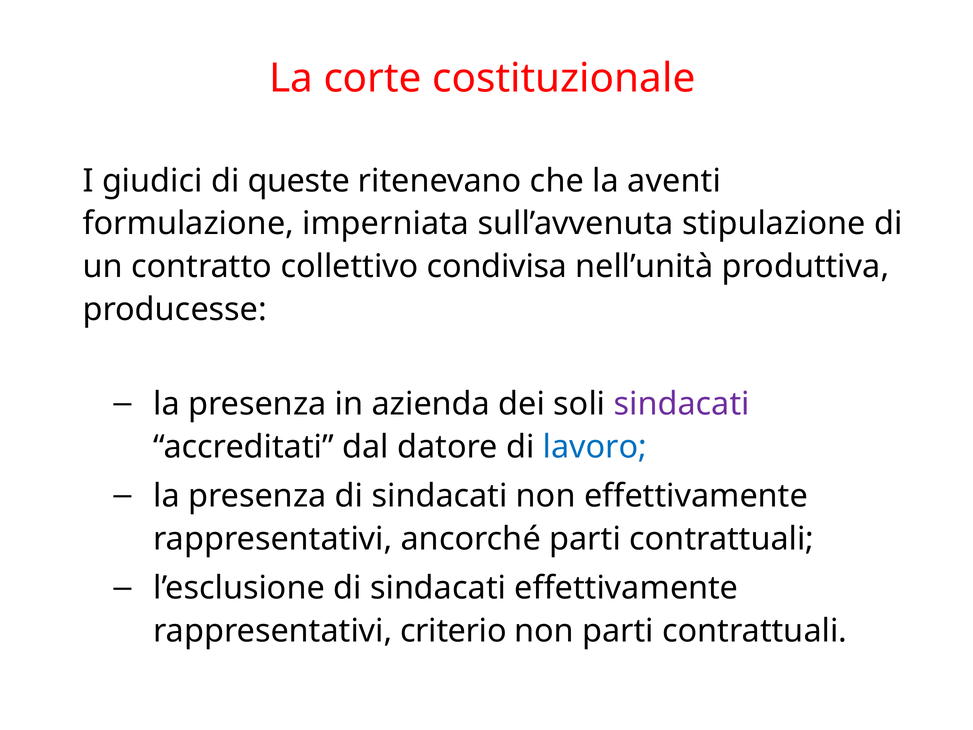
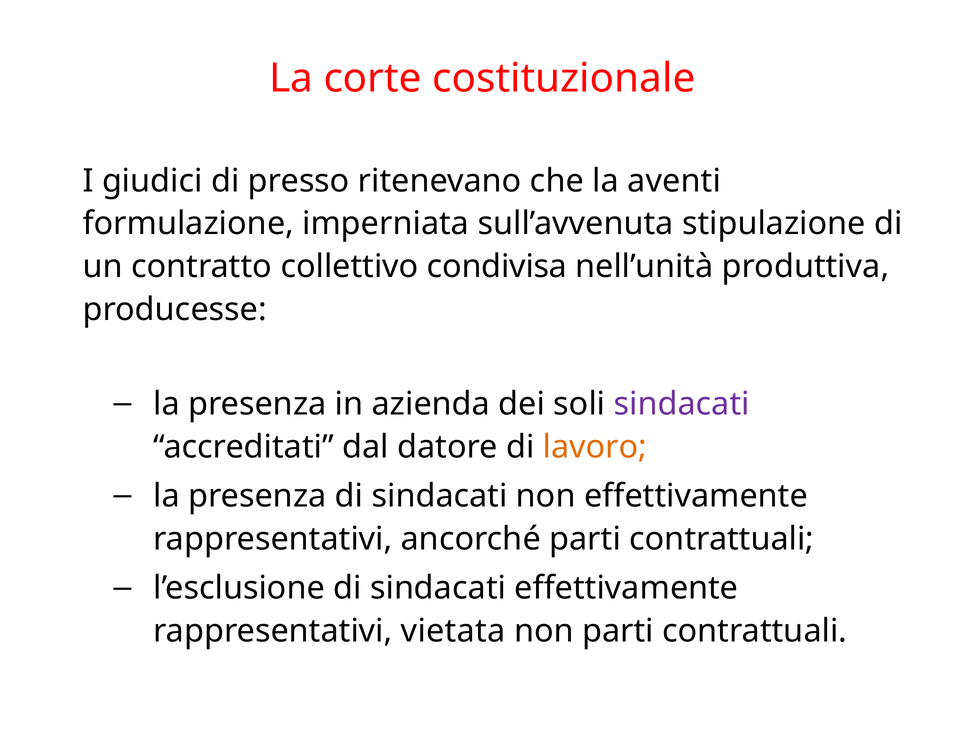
queste: queste -> presso
lavoro colour: blue -> orange
criterio: criterio -> vietata
